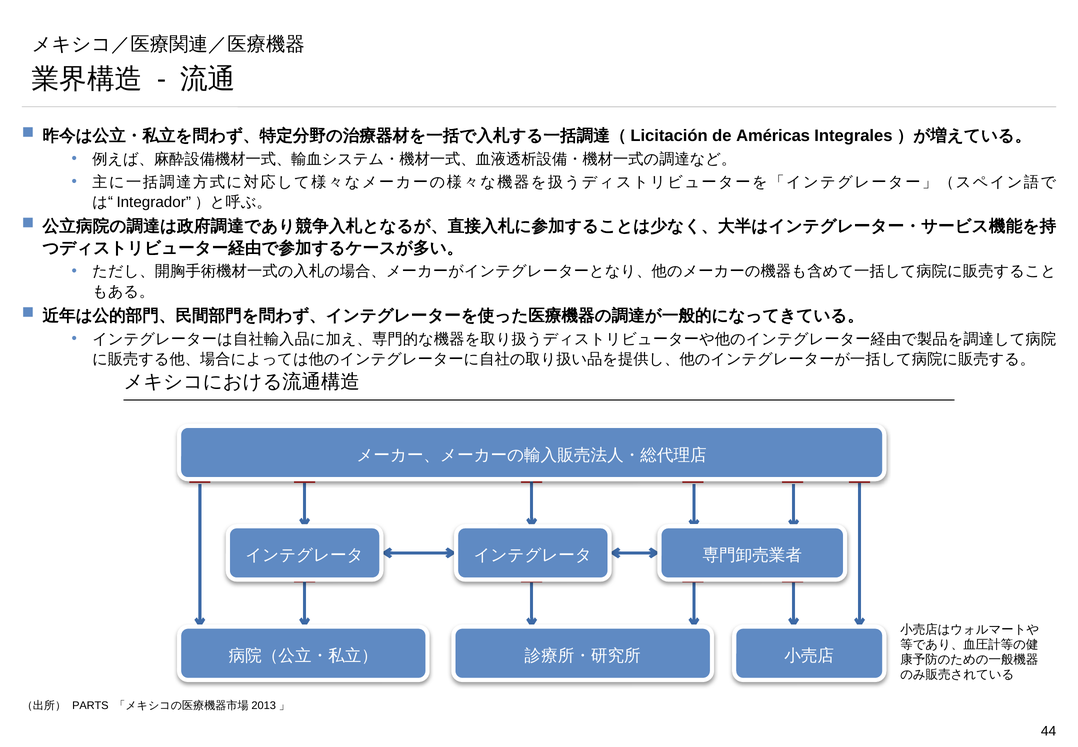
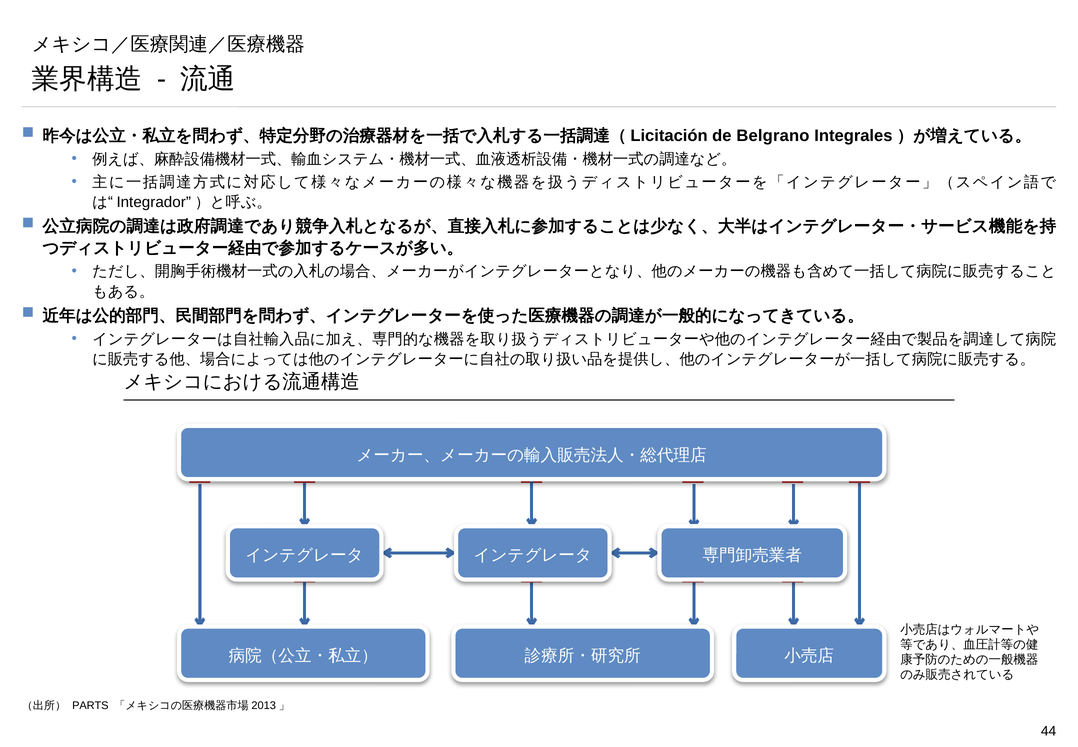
Américas: Américas -> Belgrano
